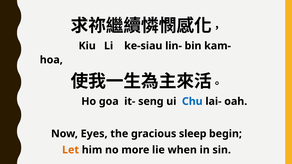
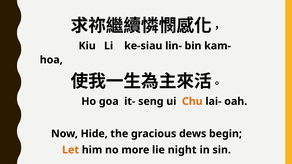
Chu colour: blue -> orange
Eyes: Eyes -> Hide
sleep: sleep -> dews
when: when -> night
